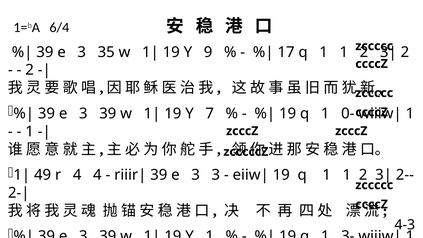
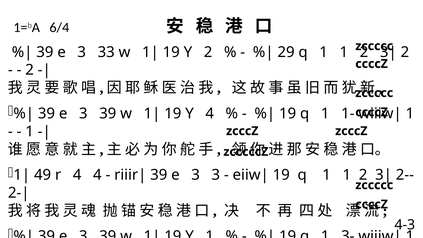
35: 35 -> 33
Y 9: 9 -> 2
17: 17 -> 29
Y 7: 7 -> 4
0-: 0- -> 1-
